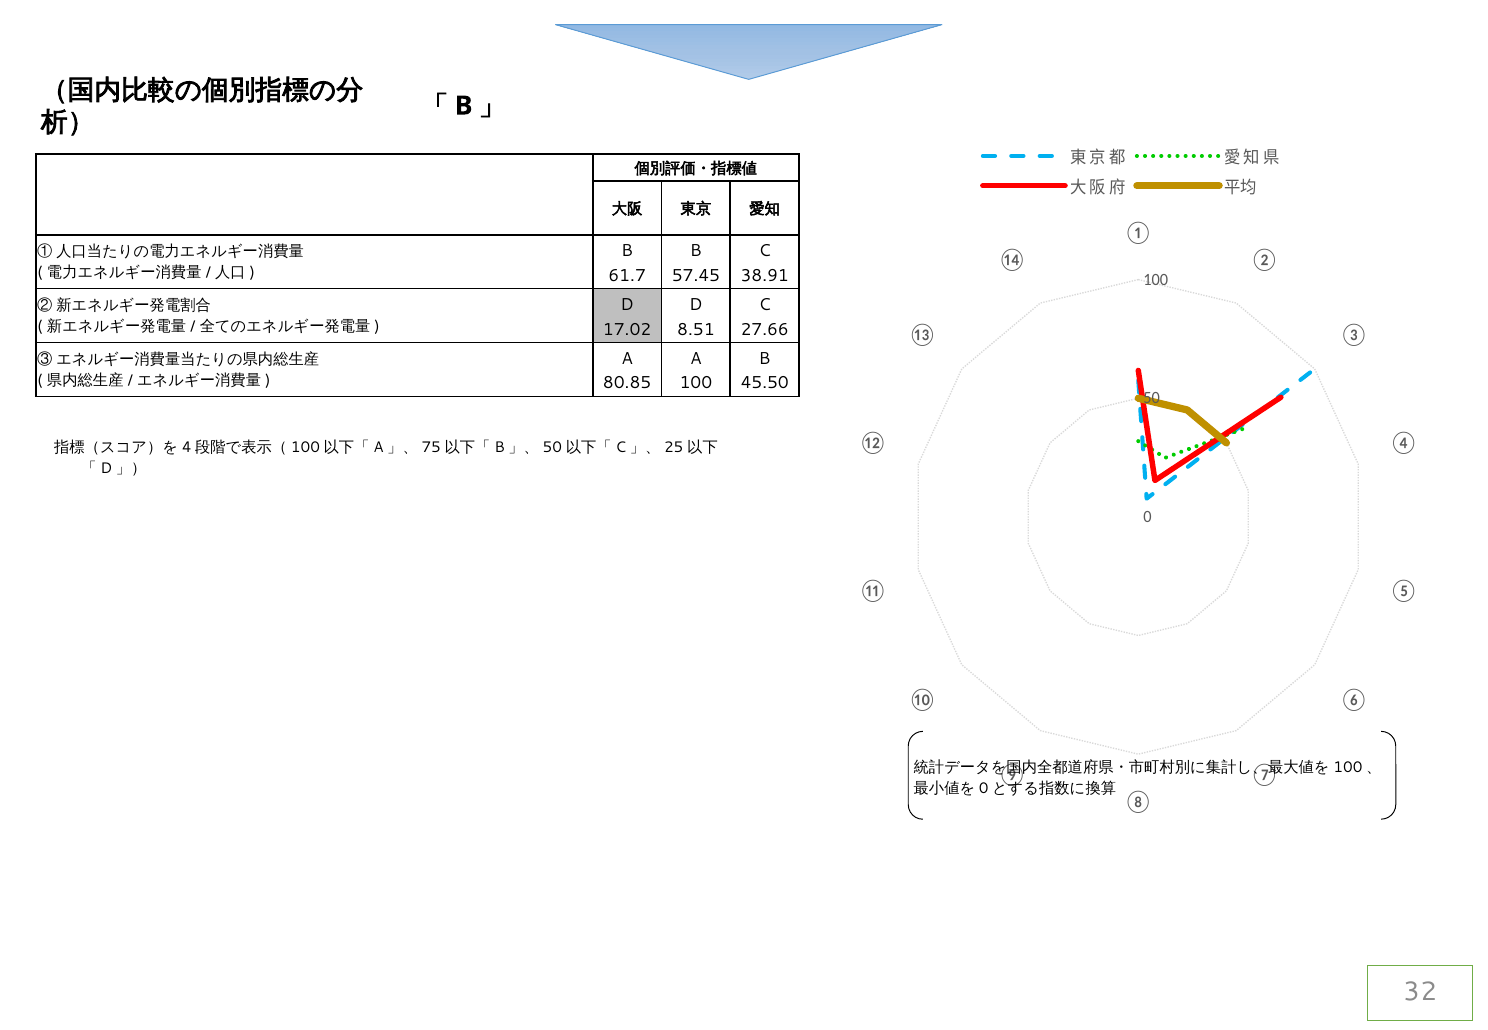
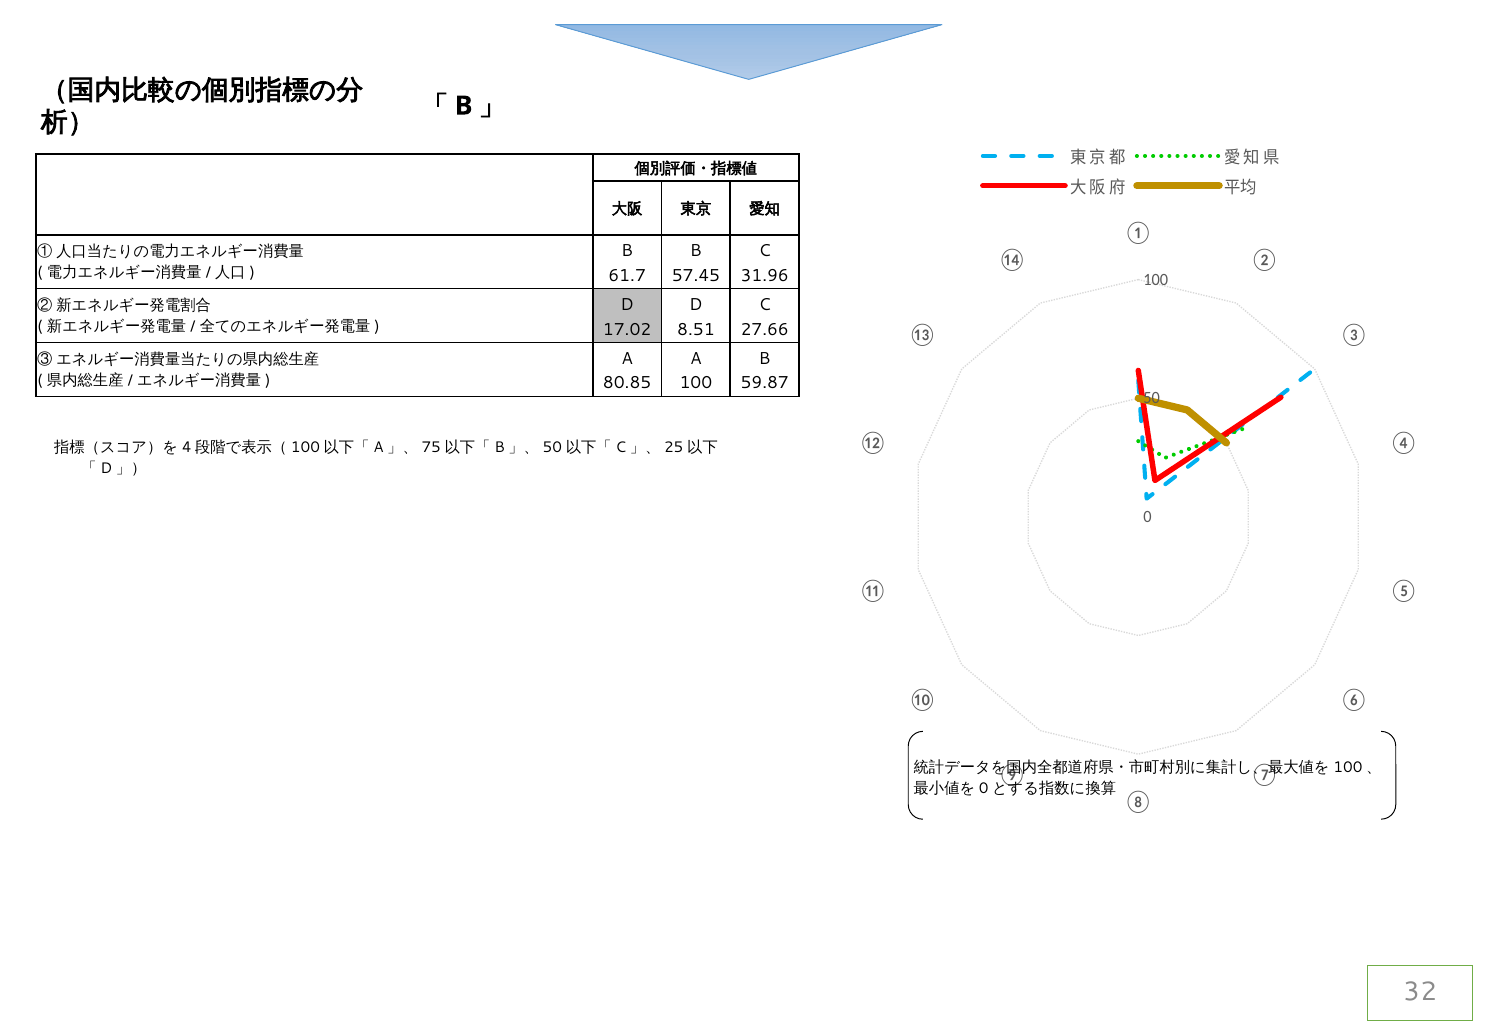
38.91: 38.91 -> 31.96
45.50: 45.50 -> 59.87
